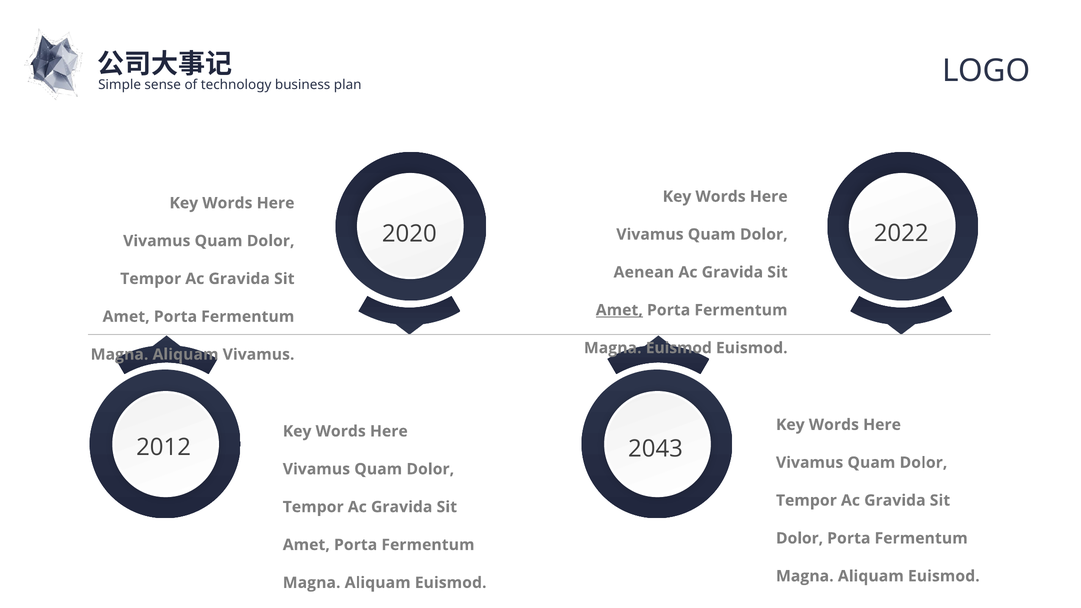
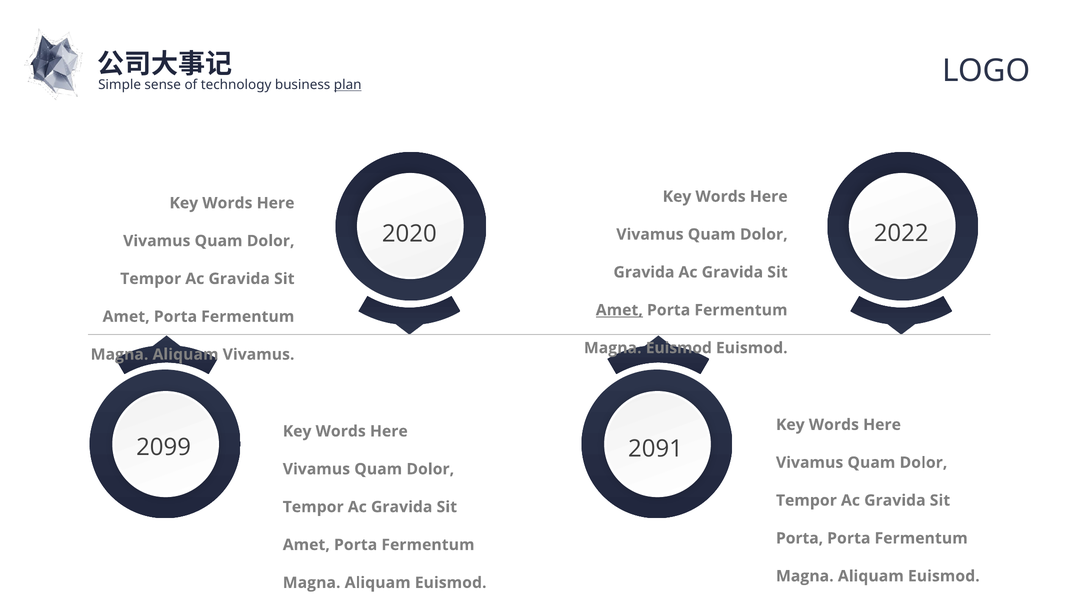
plan underline: none -> present
Aenean at (644, 272): Aenean -> Gravida
2012: 2012 -> 2099
2043: 2043 -> 2091
Dolor at (800, 538): Dolor -> Porta
